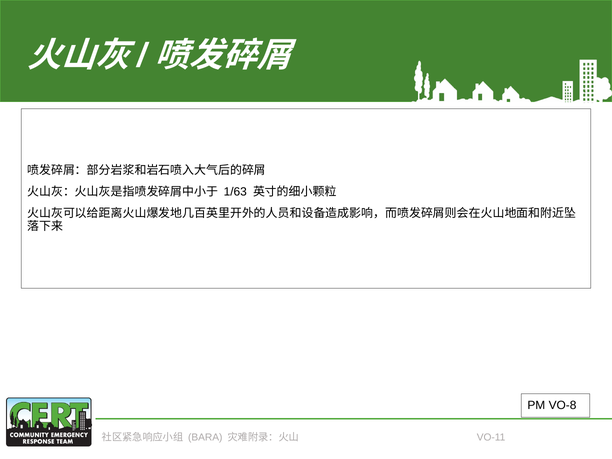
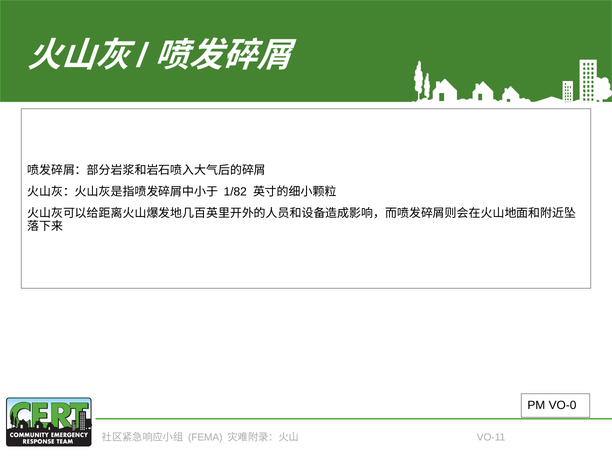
1/63: 1/63 -> 1/82
VO-8: VO-8 -> VO-0
BARA: BARA -> FEMA
